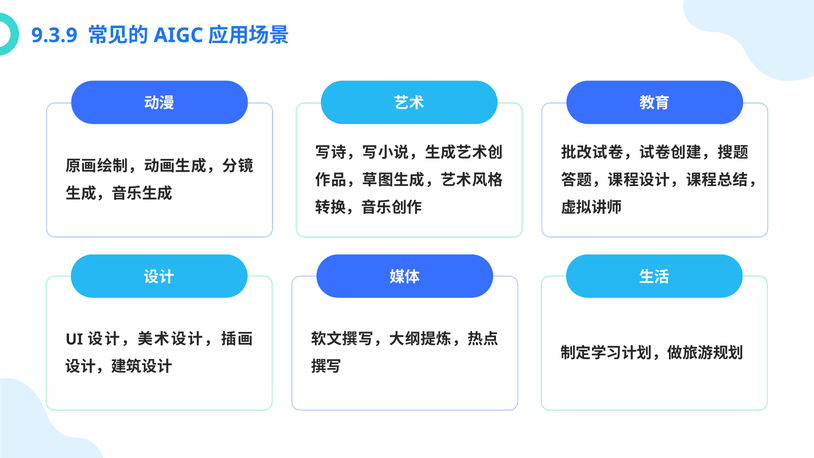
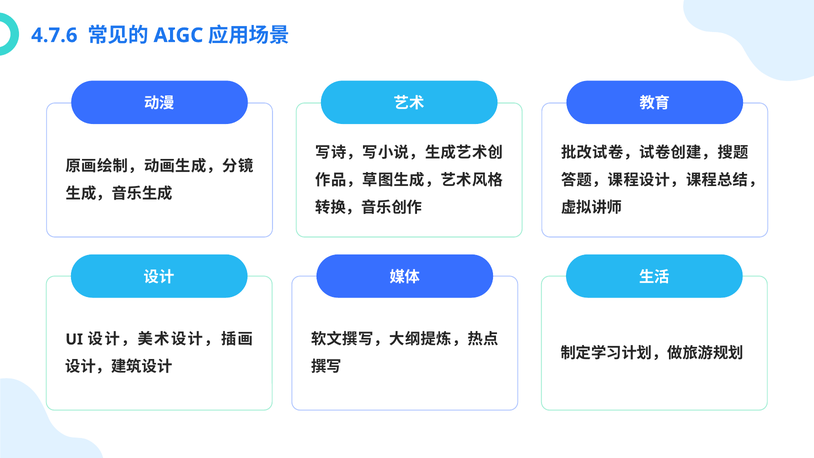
9.3.9: 9.3.9 -> 4.7.6
